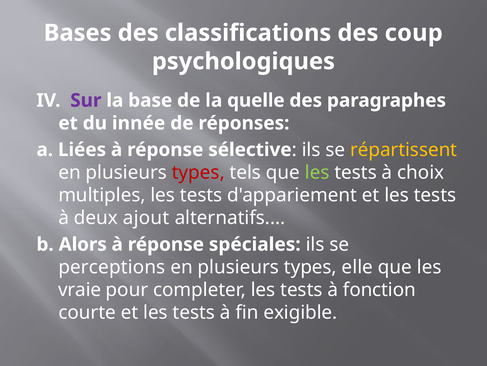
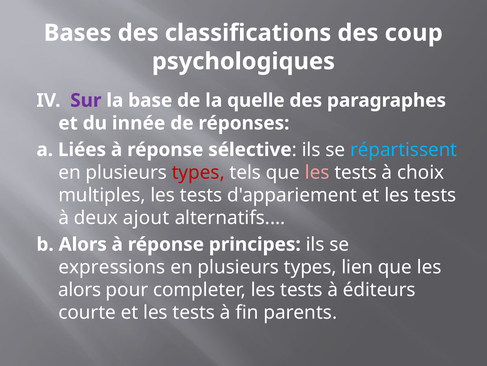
répartissent colour: yellow -> light blue
les at (317, 172) colour: light green -> pink
spéciales: spéciales -> principes
perceptions: perceptions -> expressions
elle: elle -> lien
vraie at (80, 289): vraie -> alors
fonction: fonction -> éditeurs
exigible: exigible -> parents
